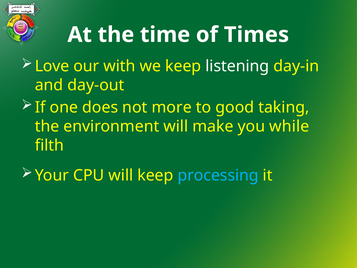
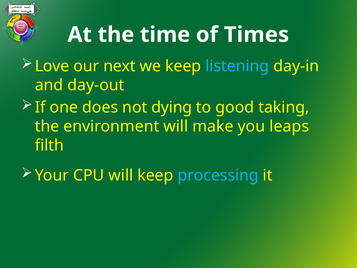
with: with -> next
listening colour: white -> light blue
more: more -> dying
while: while -> leaps
